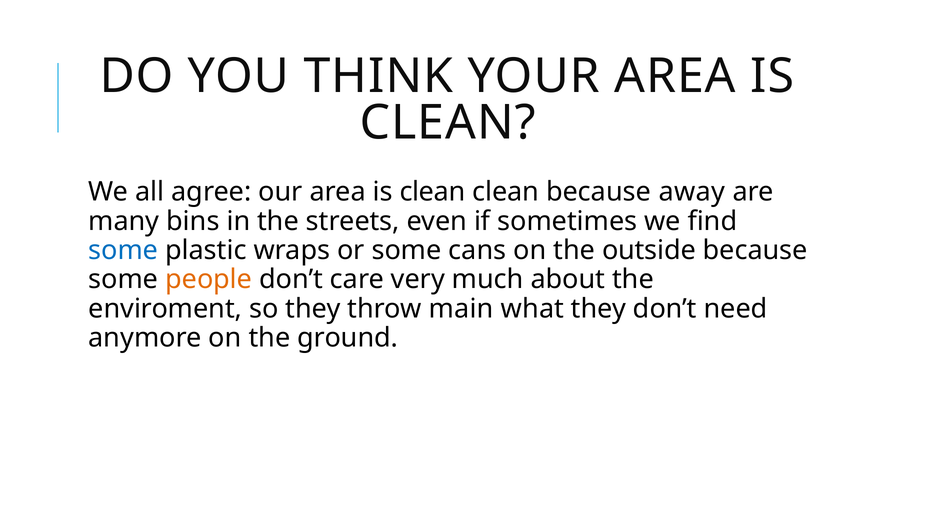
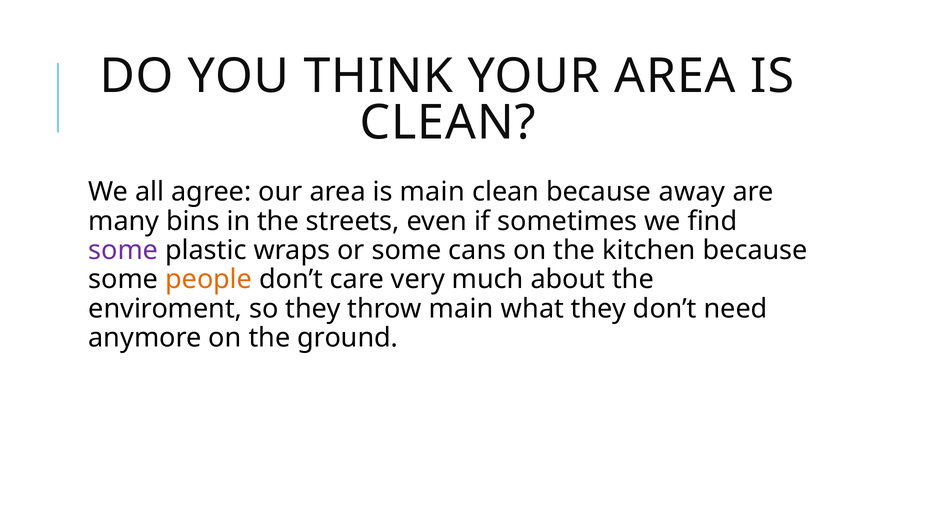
our area is clean: clean -> main
some at (123, 250) colour: blue -> purple
outside: outside -> kitchen
